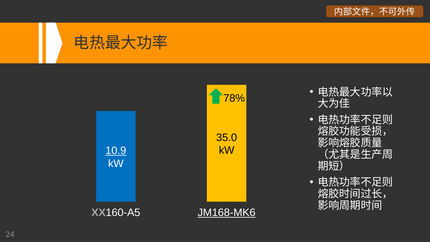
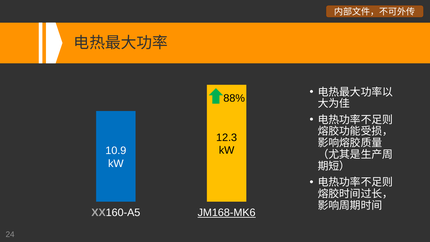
78%: 78% -> 88%
35.0: 35.0 -> 12.3
10.9 underline: present -> none
